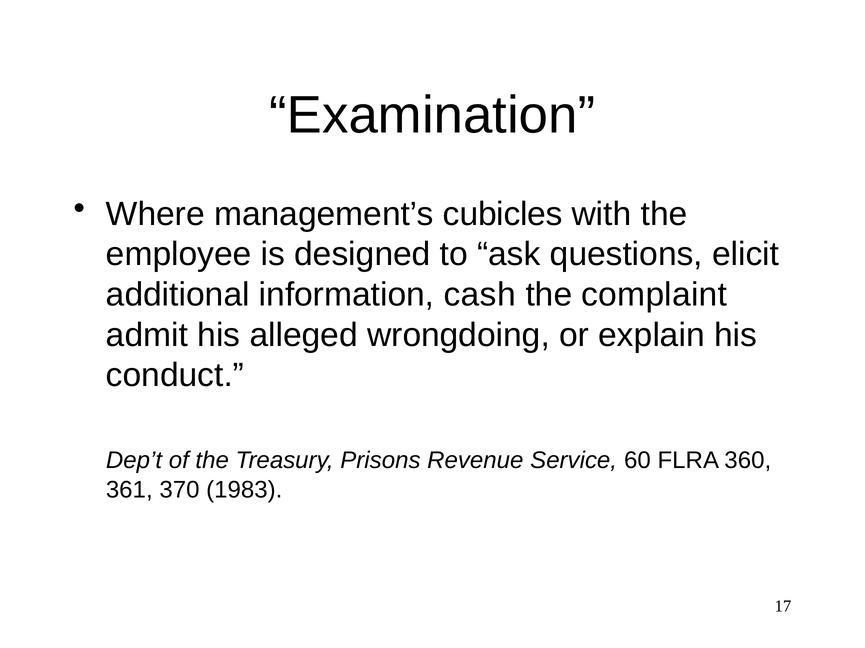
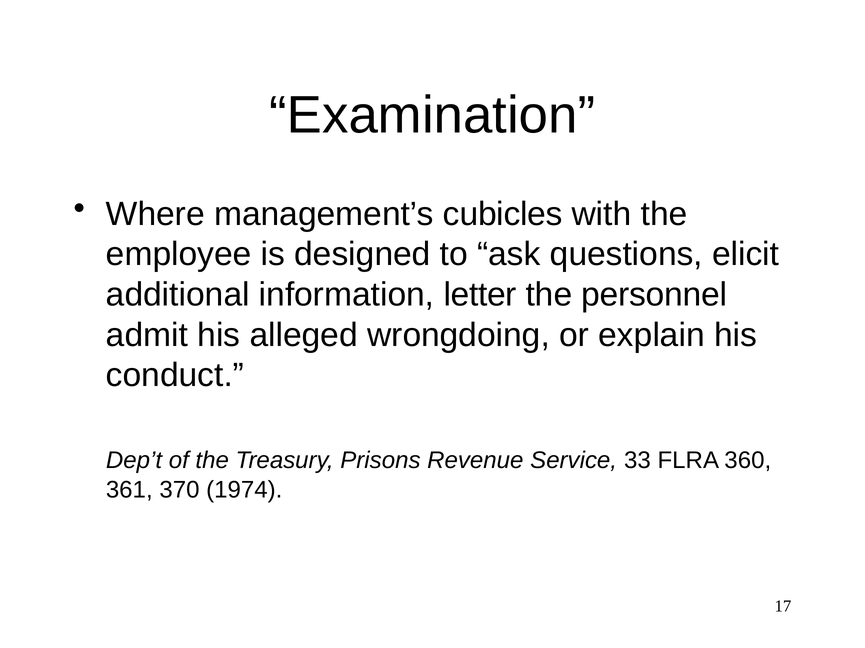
cash: cash -> letter
complaint: complaint -> personnel
60: 60 -> 33
1983: 1983 -> 1974
